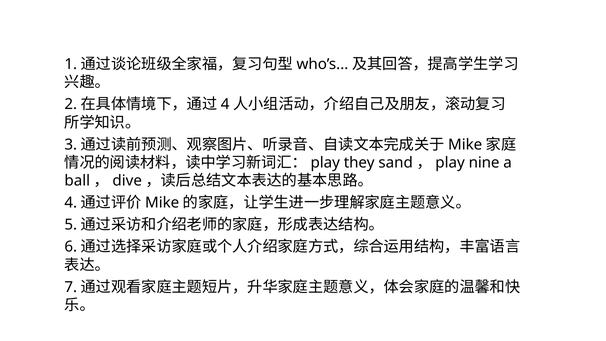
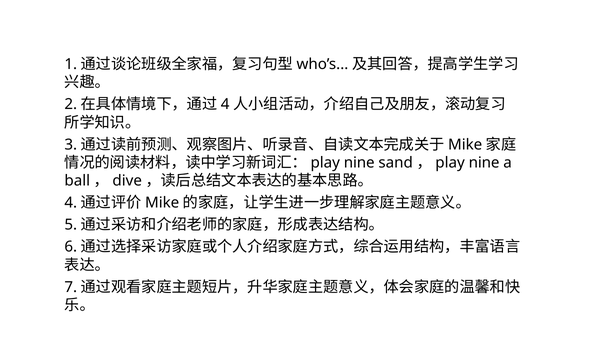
they at (359, 163): they -> nine
